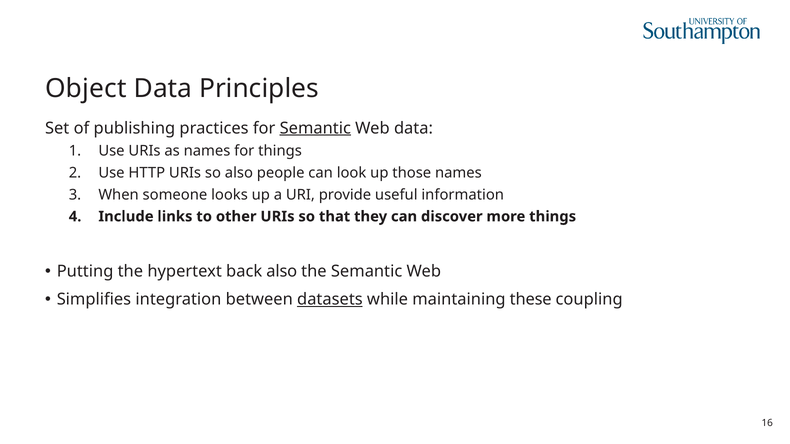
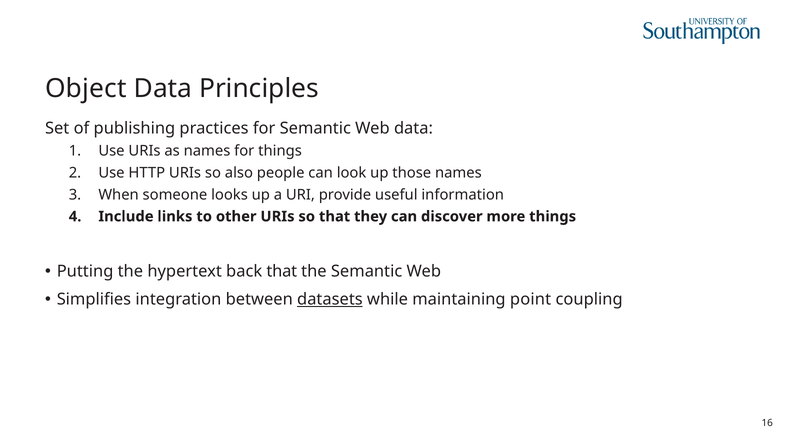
Semantic at (315, 128) underline: present -> none
back also: also -> that
these: these -> point
